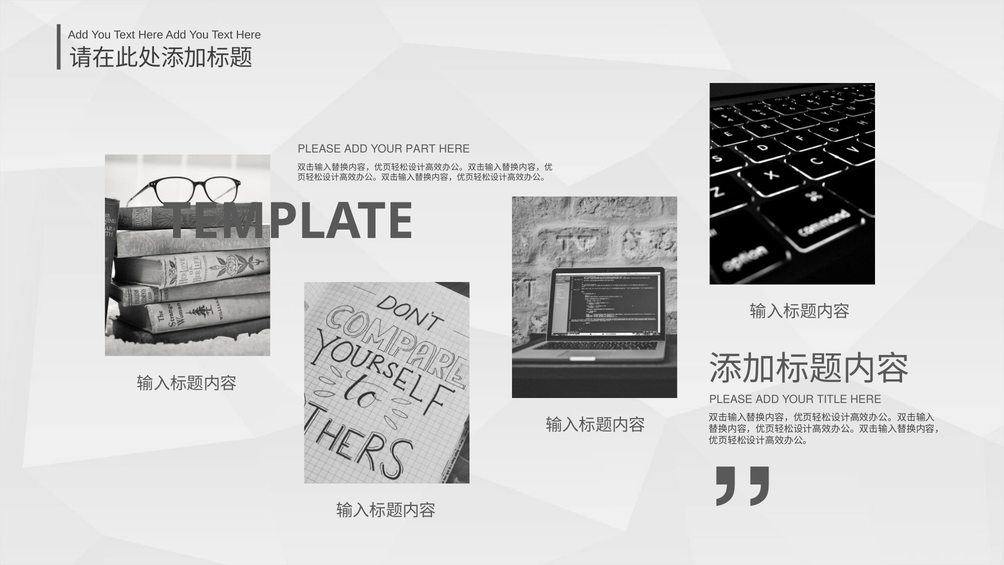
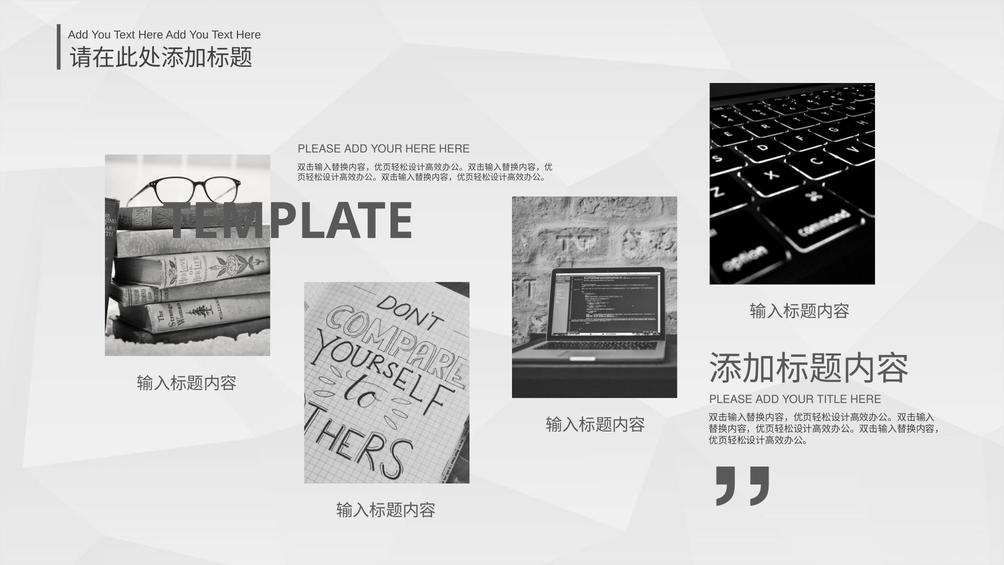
YOUR PART: PART -> HERE
